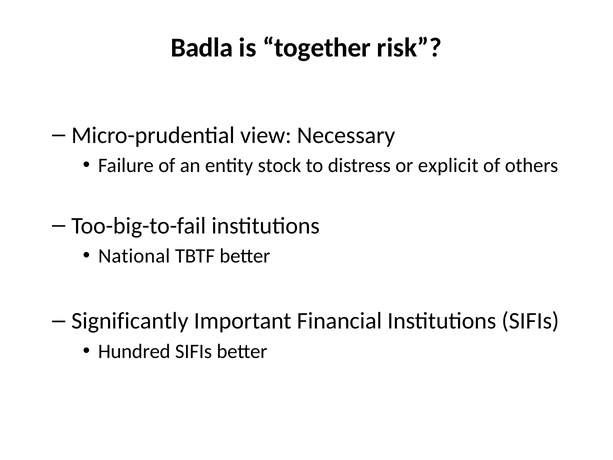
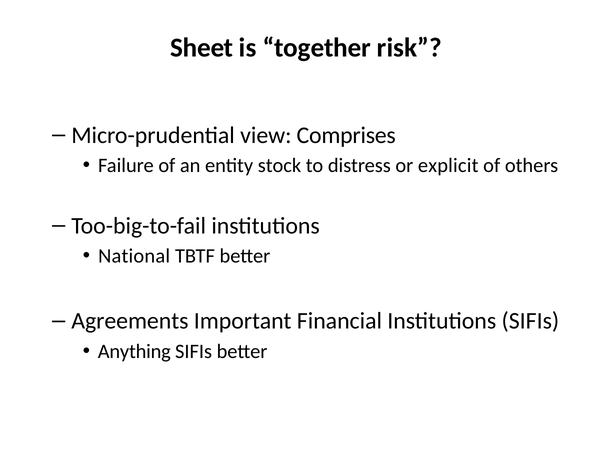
Badla: Badla -> Sheet
Necessary: Necessary -> Comprises
Significantly: Significantly -> Agreements
Hundred: Hundred -> Anything
